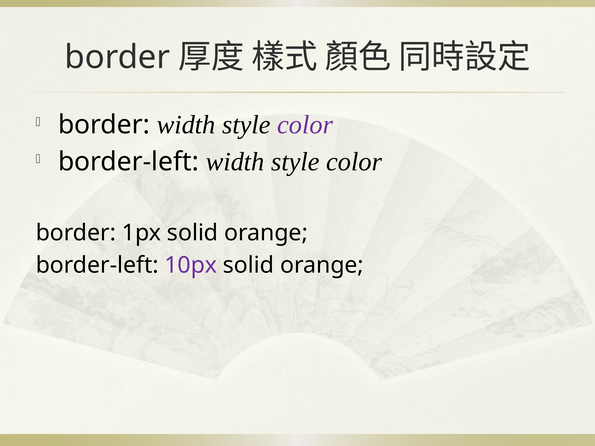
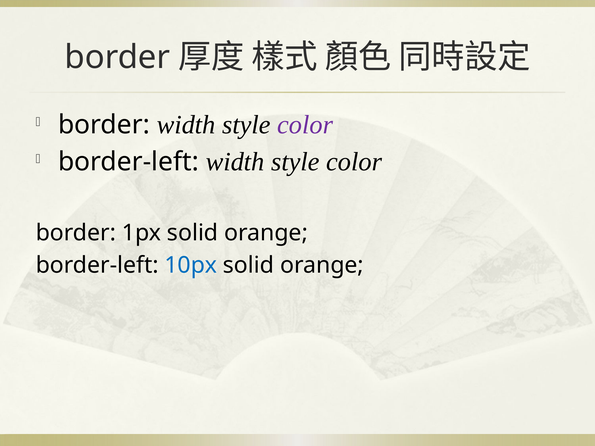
10px colour: purple -> blue
